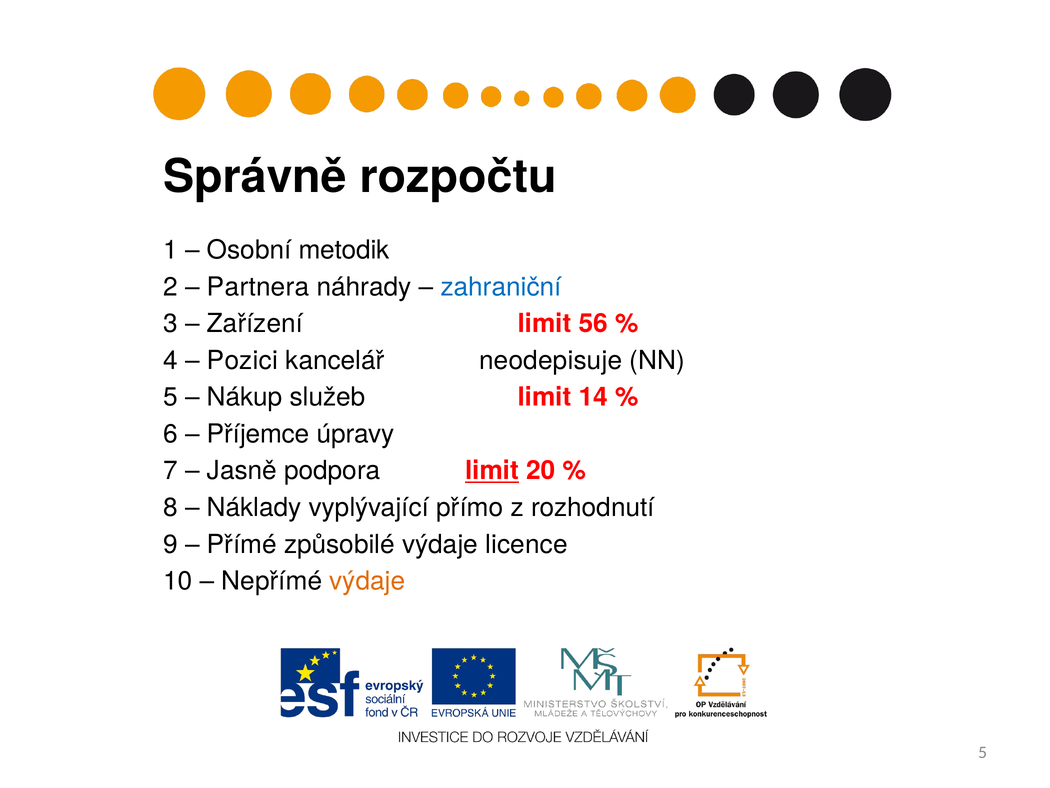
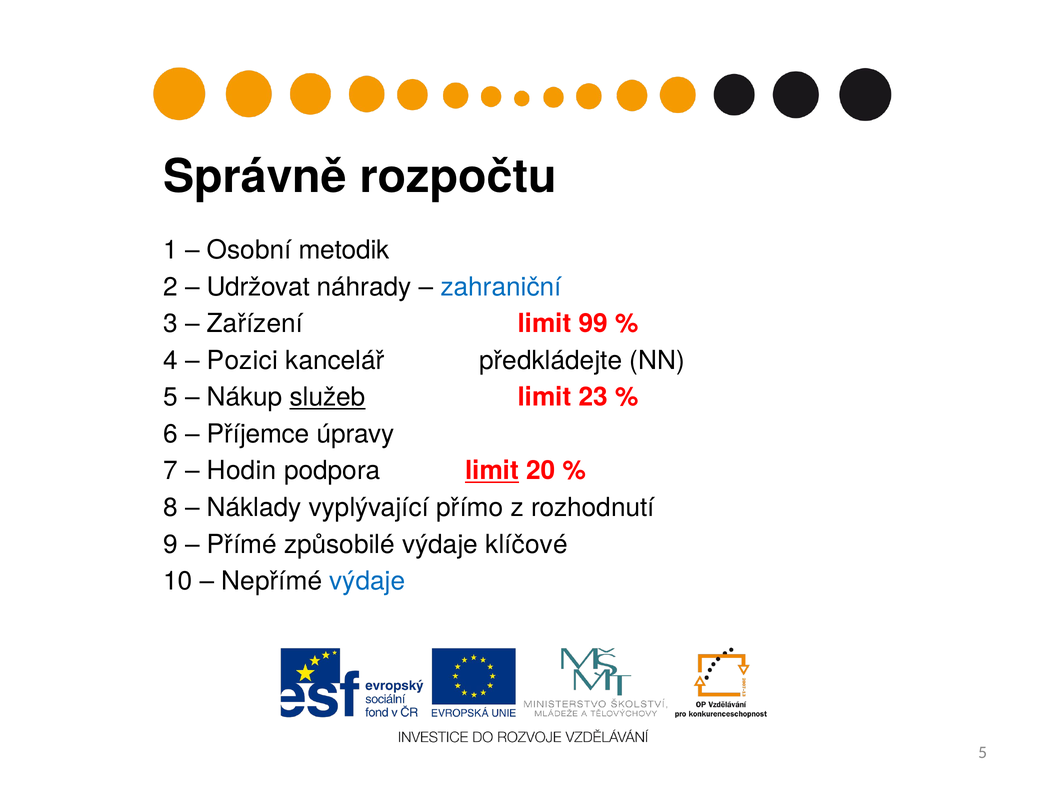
Partnera: Partnera -> Udržovat
56: 56 -> 99
neodepisuje: neodepisuje -> předkládejte
služeb underline: none -> present
14: 14 -> 23
Jasně: Jasně -> Hodin
licence: licence -> klíčové
výdaje at (367, 581) colour: orange -> blue
